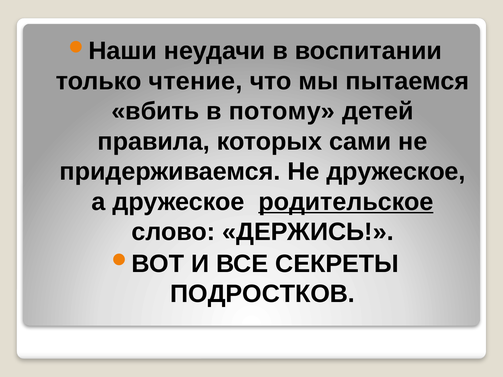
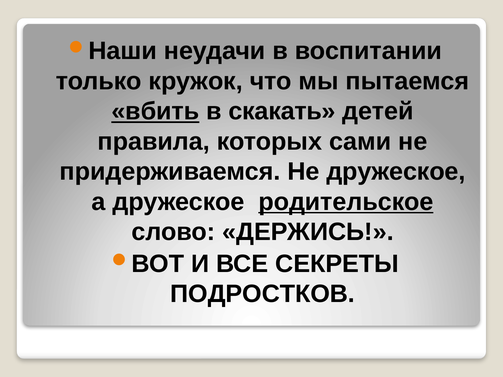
чтение: чтение -> кружок
вбить underline: none -> present
потому: потому -> скакать
